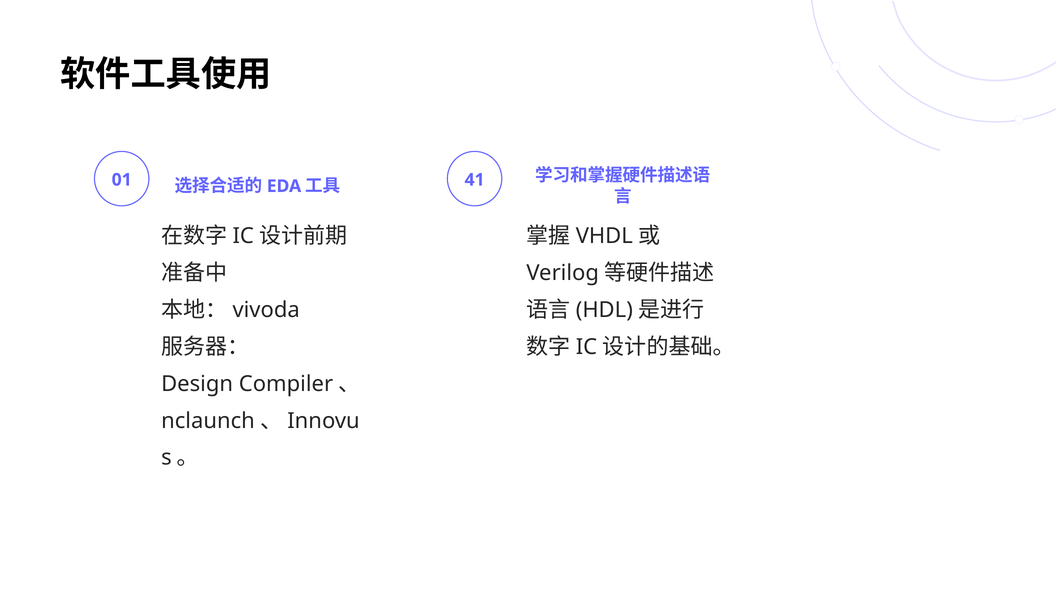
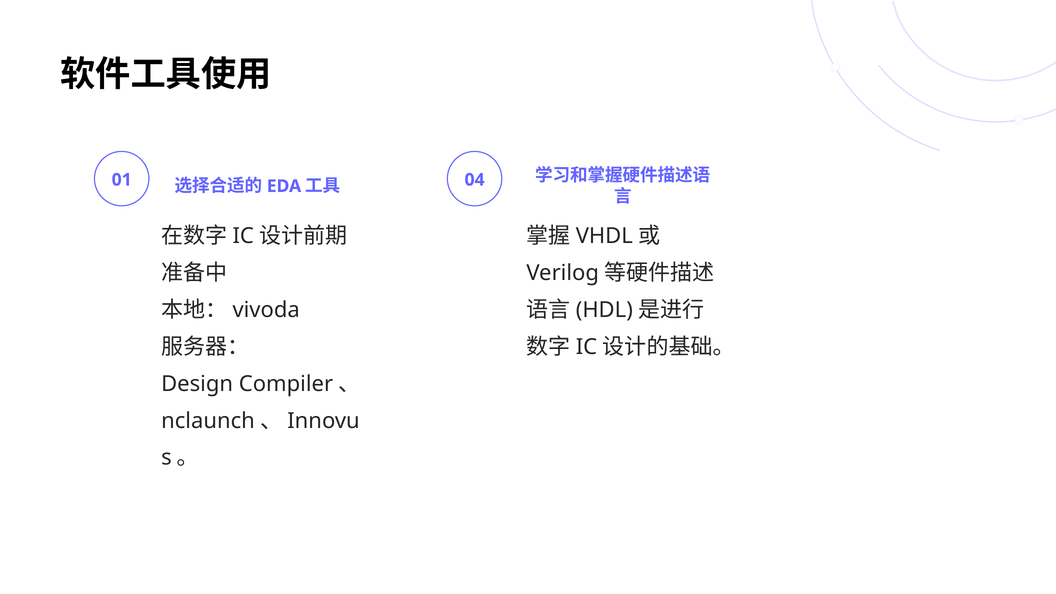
41: 41 -> 04
